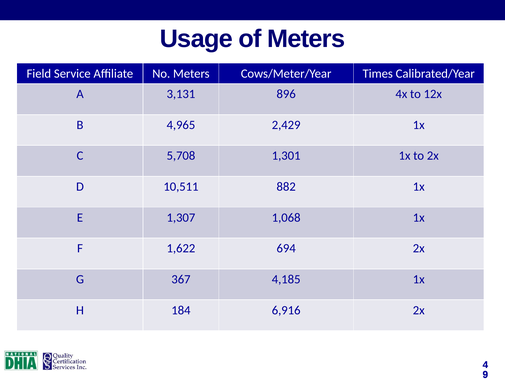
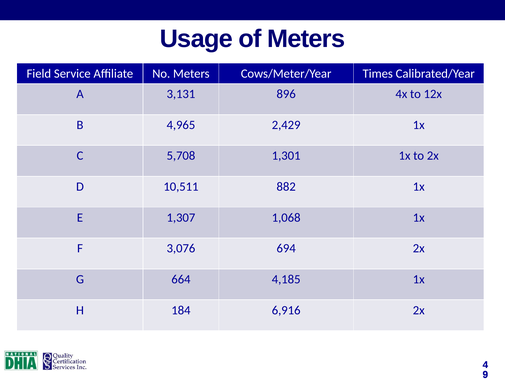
1,622: 1,622 -> 3,076
367: 367 -> 664
